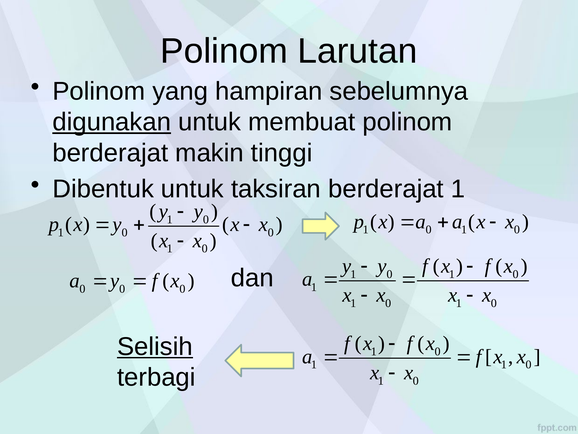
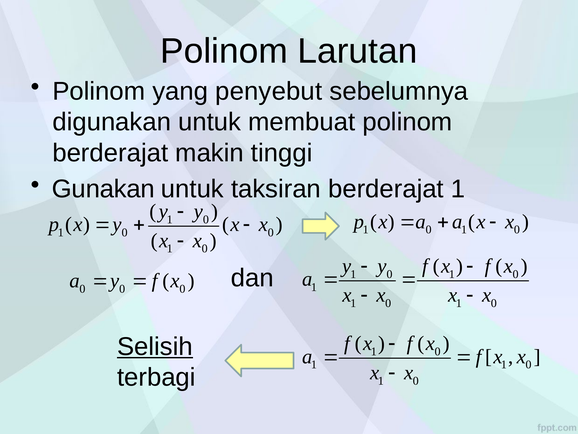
hampiran: hampiran -> penyebut
digunakan underline: present -> none
Dibentuk: Dibentuk -> Gunakan
